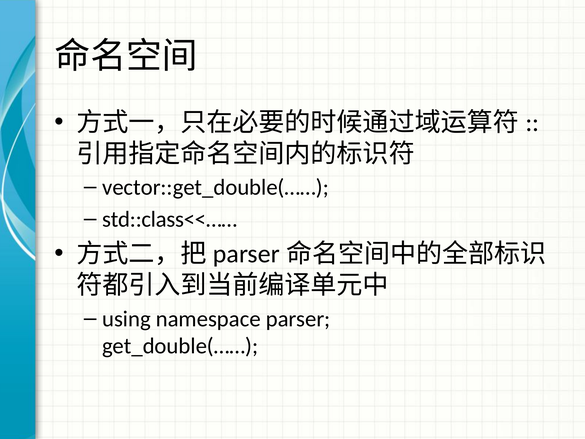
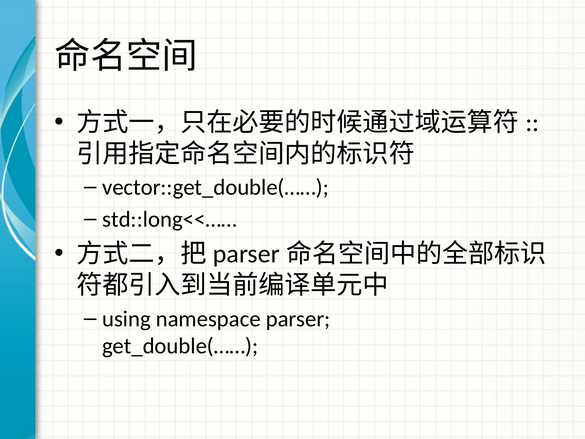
std::class<<……: std::class<<…… -> std::long<<……
